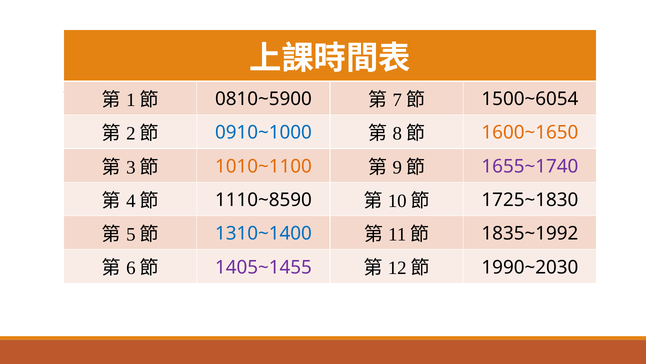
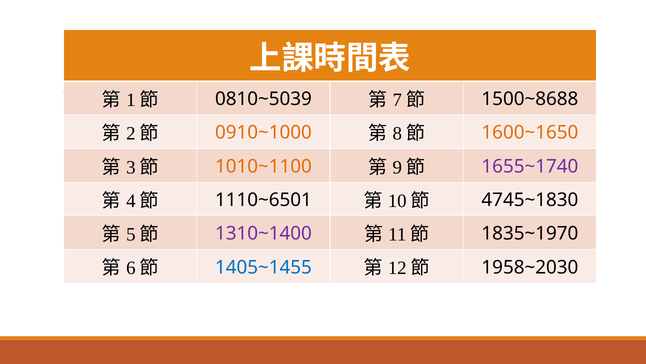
0810~5900: 0810~5900 -> 0810~5039
1500~6054: 1500~6054 -> 1500~8688
0910~1000 colour: blue -> orange
1110~8590: 1110~8590 -> 1110~6501
1725~1830: 1725~1830 -> 4745~1830
1310~1400 colour: blue -> purple
1835~1992: 1835~1992 -> 1835~1970
1405~1455 colour: purple -> blue
1990~2030: 1990~2030 -> 1958~2030
